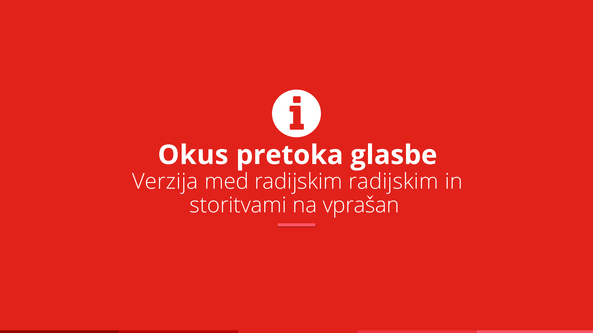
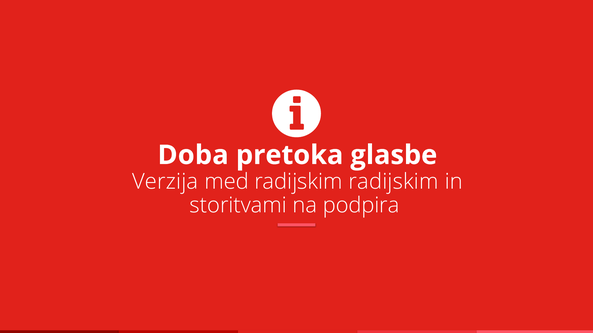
Okus: Okus -> Doba
vprašan: vprašan -> podpira
